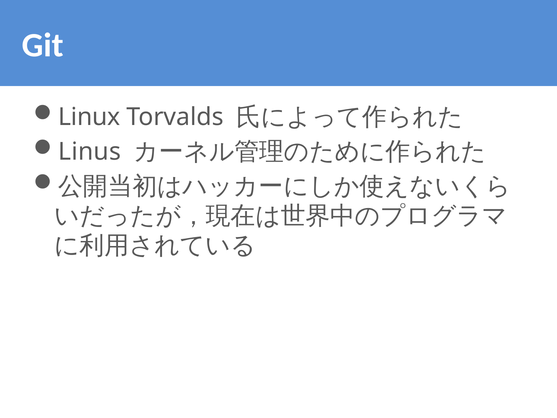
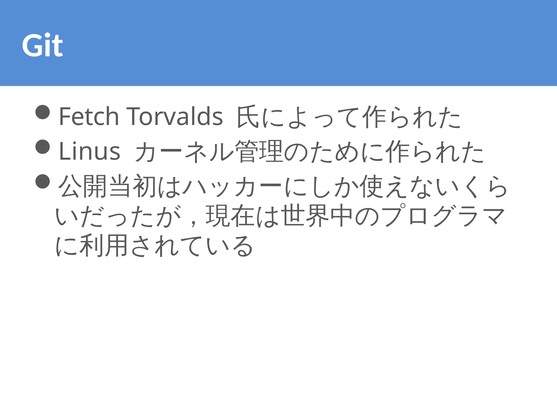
Linux: Linux -> Fetch
